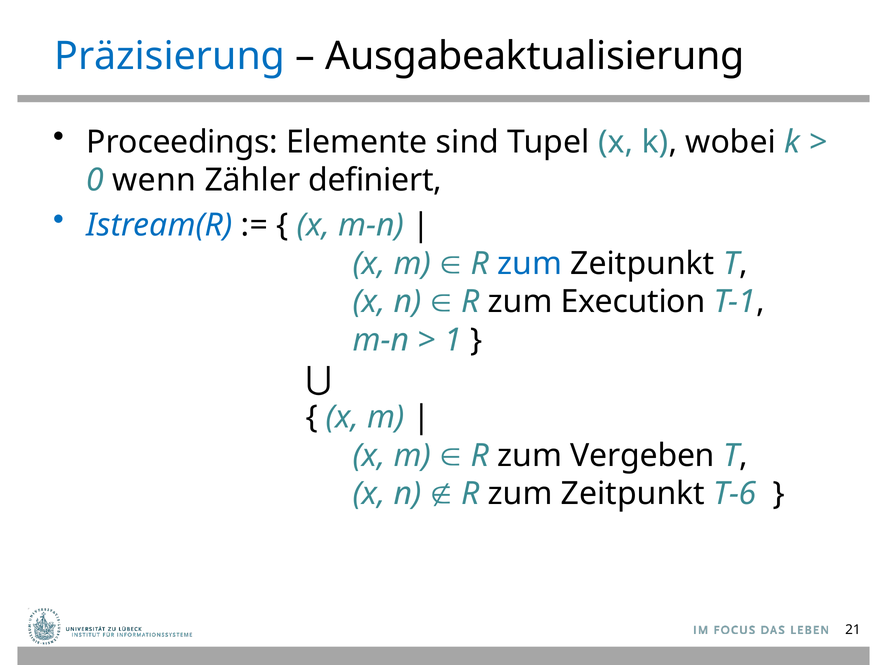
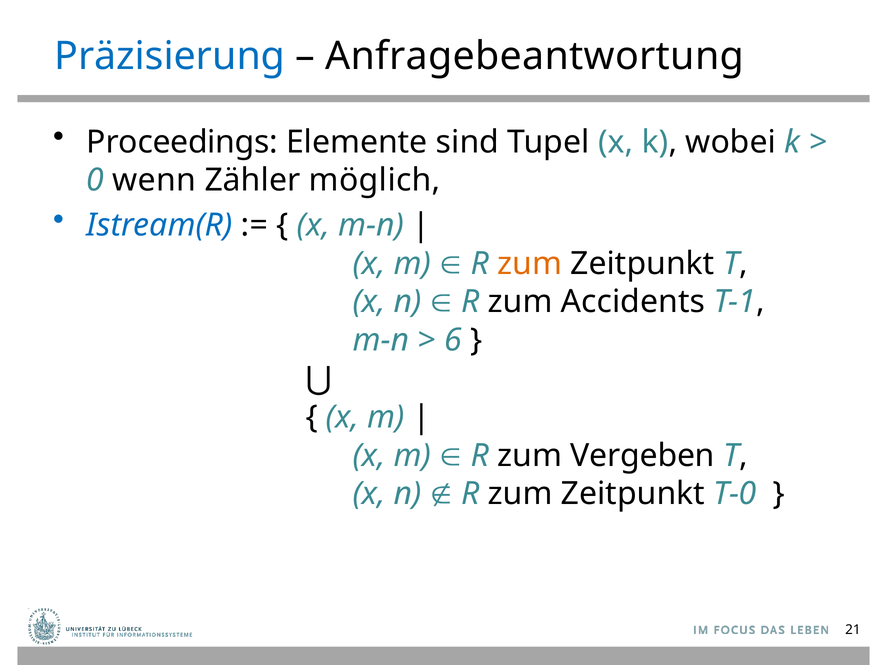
Ausgabeaktualisierung: Ausgabeaktualisierung -> Anfragebeantwortung
definiert: definiert -> möglich
zum at (530, 264) colour: blue -> orange
Execution: Execution -> Accidents
1: 1 -> 6
T-6: T-6 -> T-0
